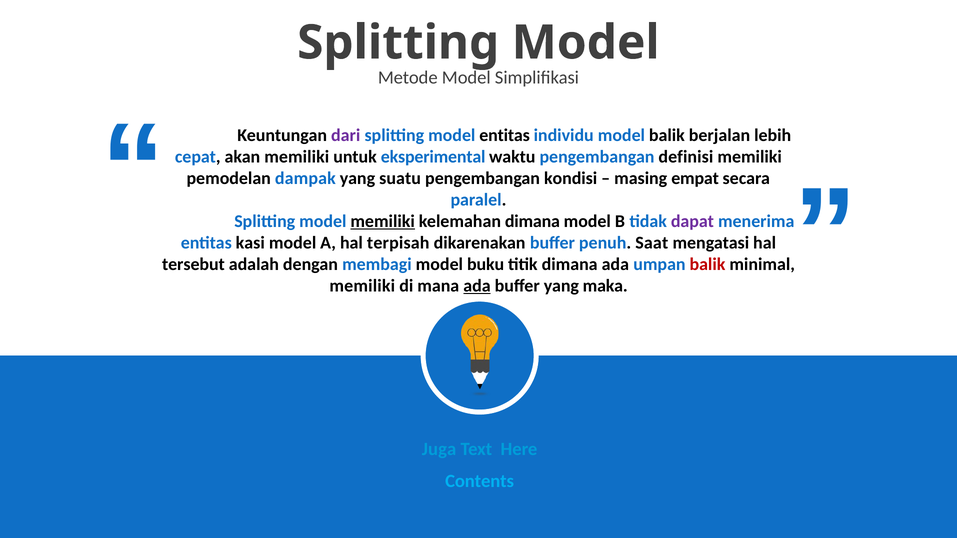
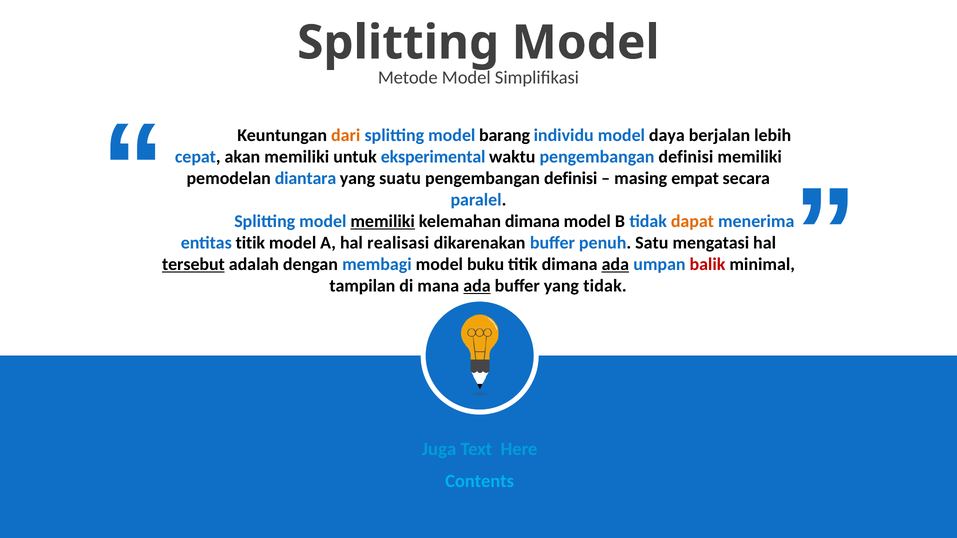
dari colour: purple -> orange
model entitas: entitas -> barang
model balik: balik -> daya
dampak: dampak -> diantara
kondisi at (571, 178): kondisi -> definisi
dapat colour: purple -> orange
entitas kasi: kasi -> titik
terpisah: terpisah -> realisasi
Saat: Saat -> Satu
tersebut underline: none -> present
ada at (615, 264) underline: none -> present
memiliki at (362, 286): memiliki -> tampilan
yang maka: maka -> tidak
